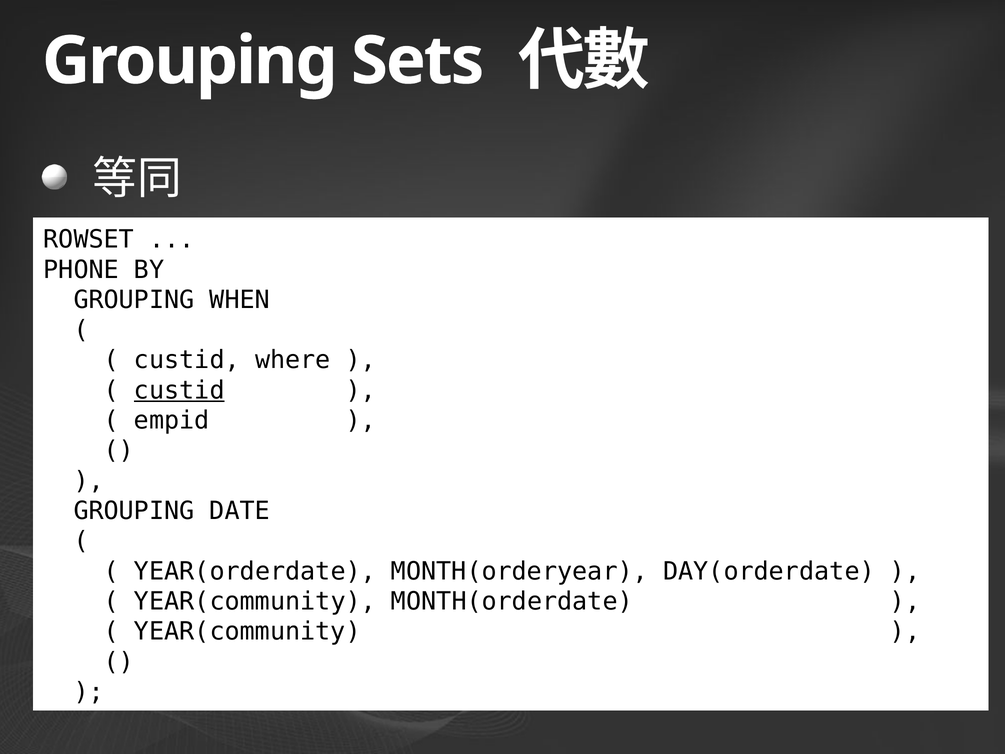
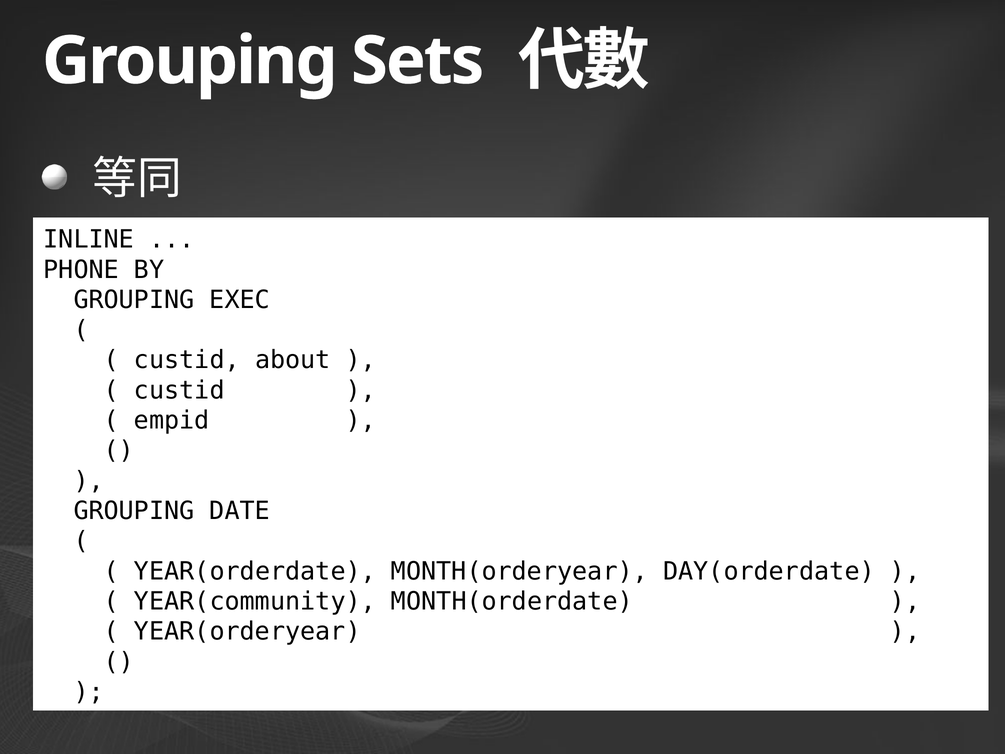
ROWSET: ROWSET -> INLINE
WHEN: WHEN -> EXEC
where: where -> about
custid at (179, 390) underline: present -> none
YEAR(community at (247, 631): YEAR(community -> YEAR(orderyear
